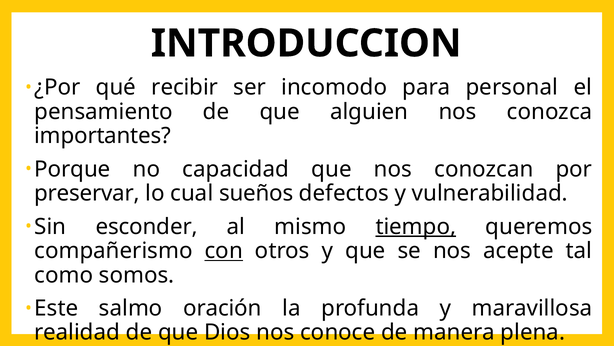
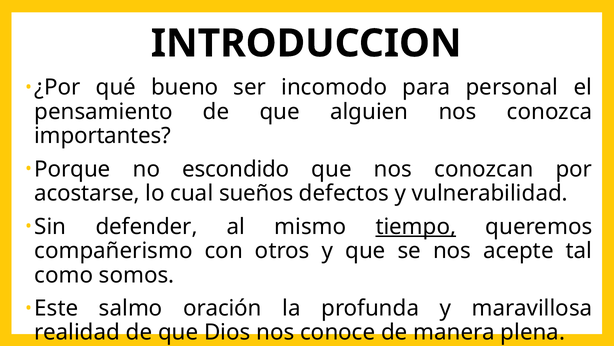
recibir: recibir -> bueno
capacidad: capacidad -> escondido
preservar: preservar -> acostarse
esconder: esconder -> defender
con underline: present -> none
